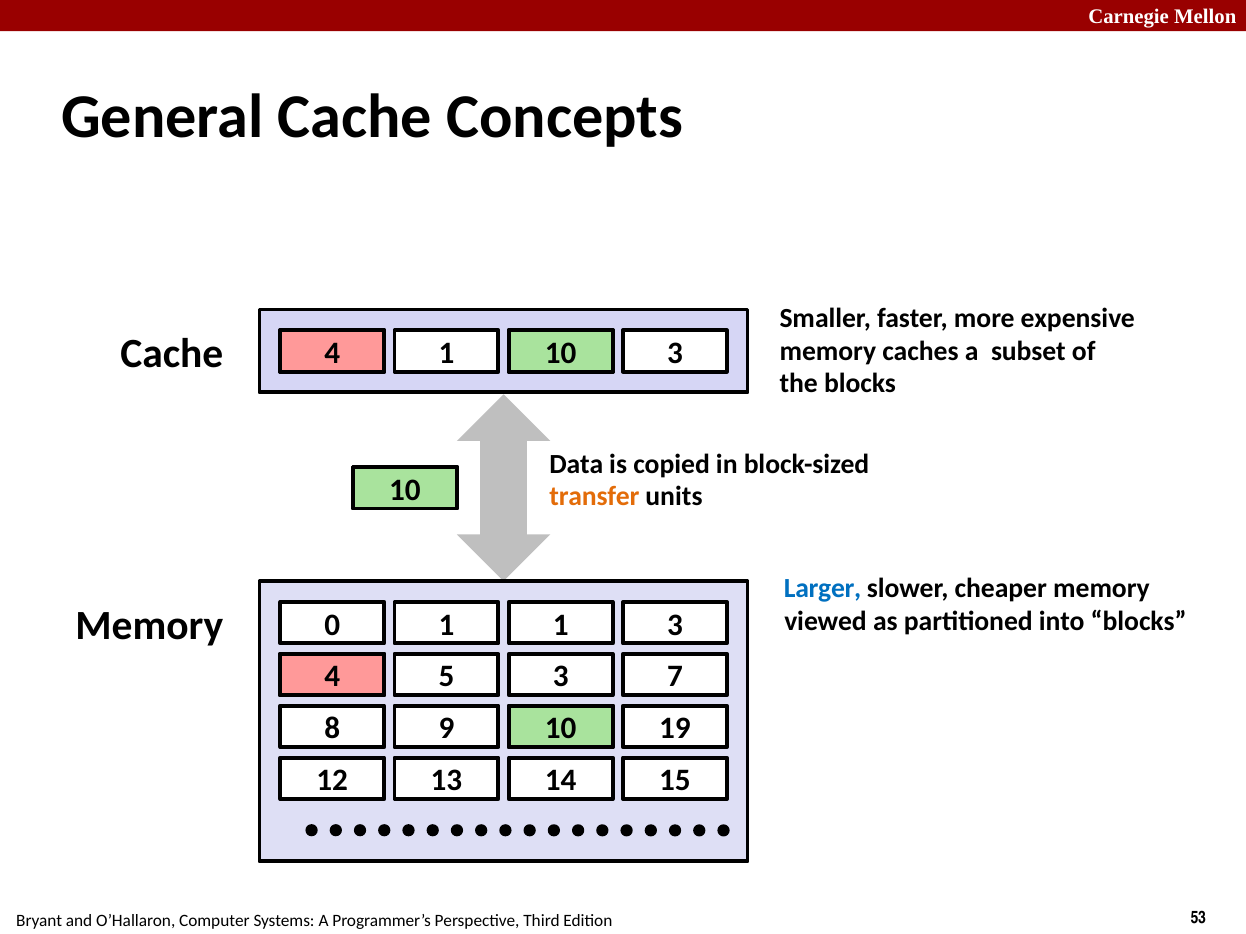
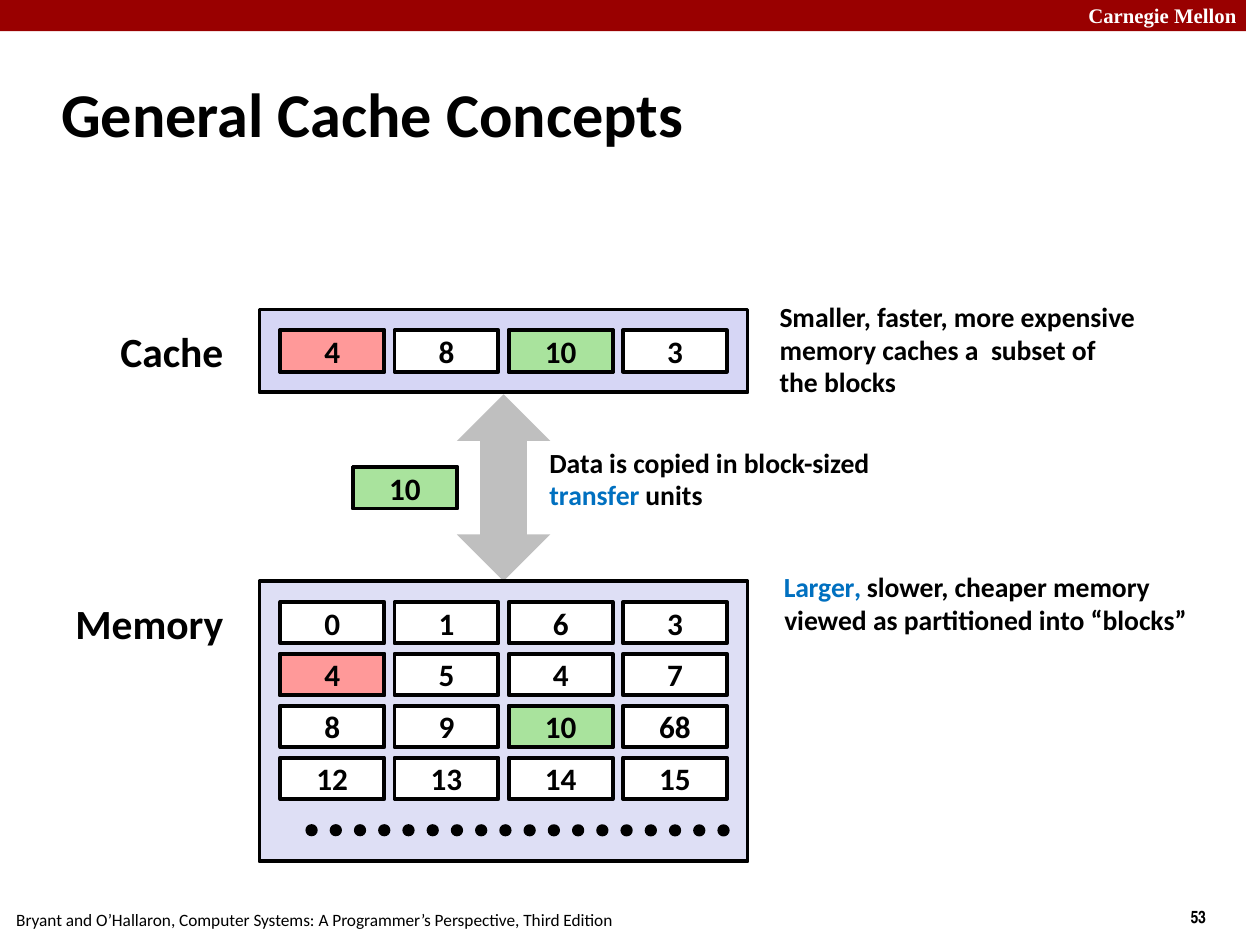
1 at (446, 353): 1 -> 8
transfer colour: orange -> blue
1 1: 1 -> 6
5 3: 3 -> 4
19: 19 -> 68
